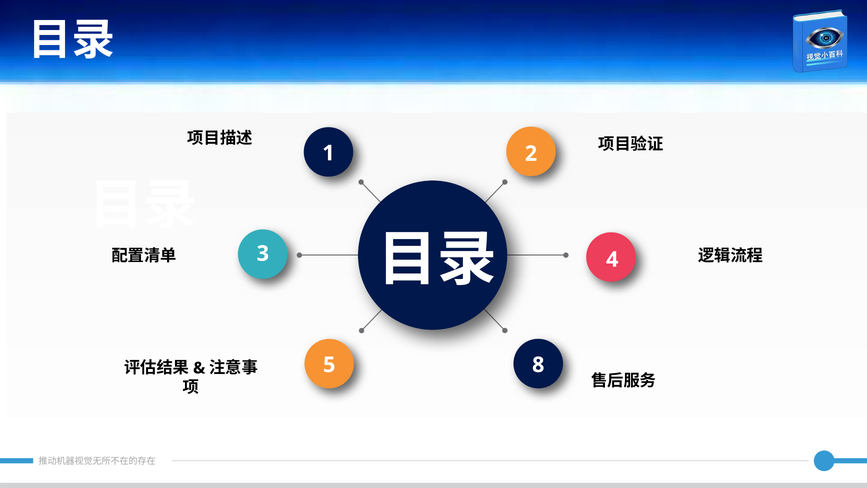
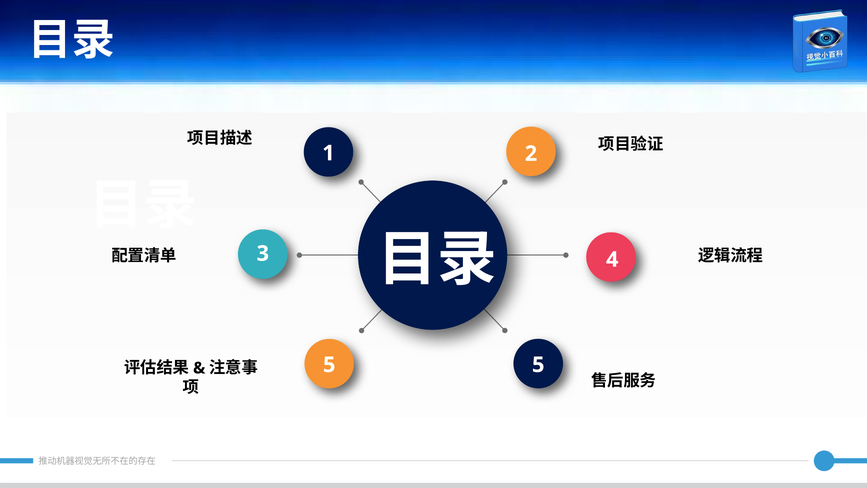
5 8: 8 -> 5
